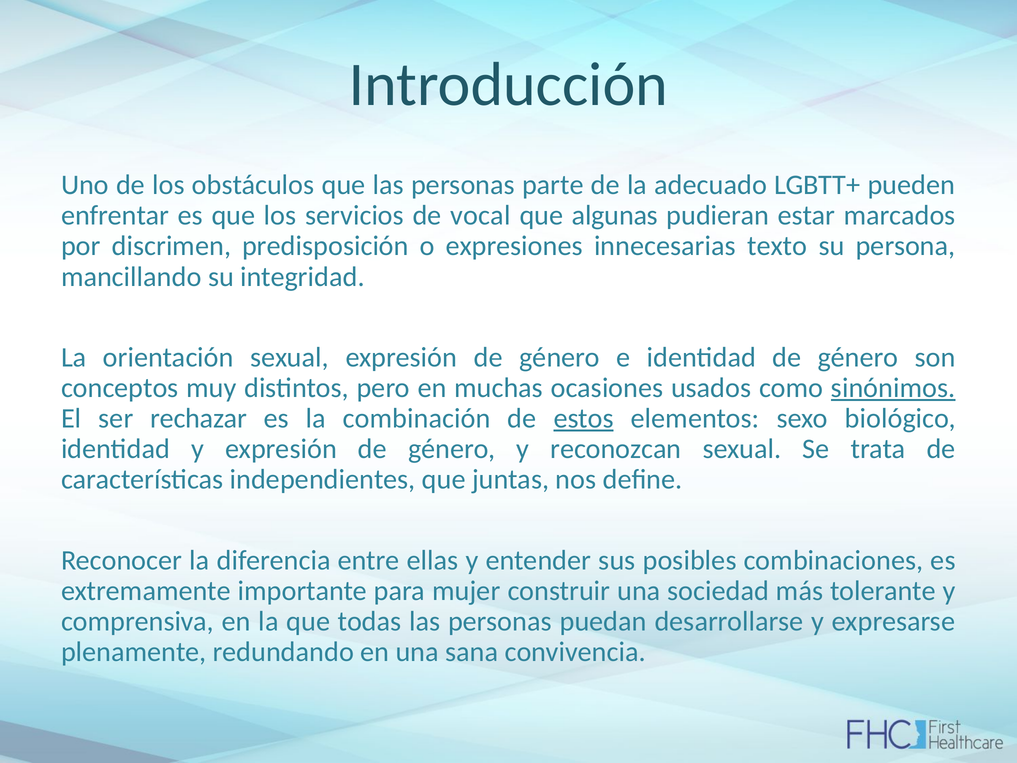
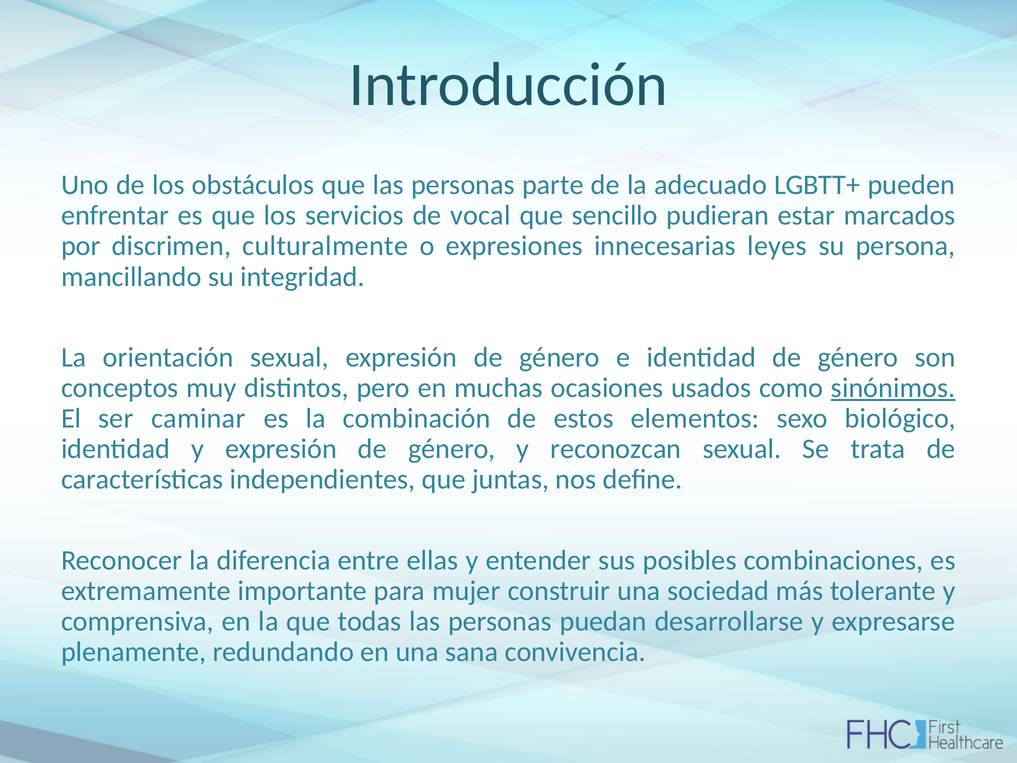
algunas: algunas -> sencillo
predisposición: predisposición -> culturalmente
texto: texto -> leyes
rechazar: rechazar -> caminar
estos underline: present -> none
